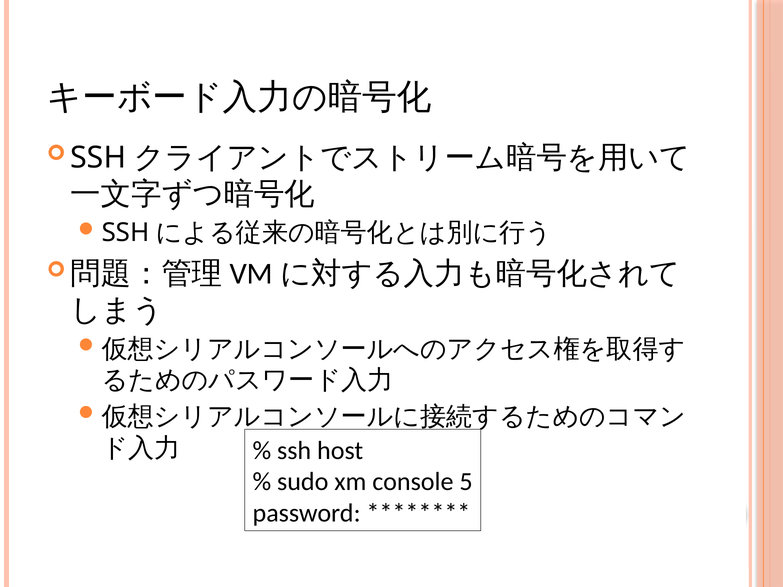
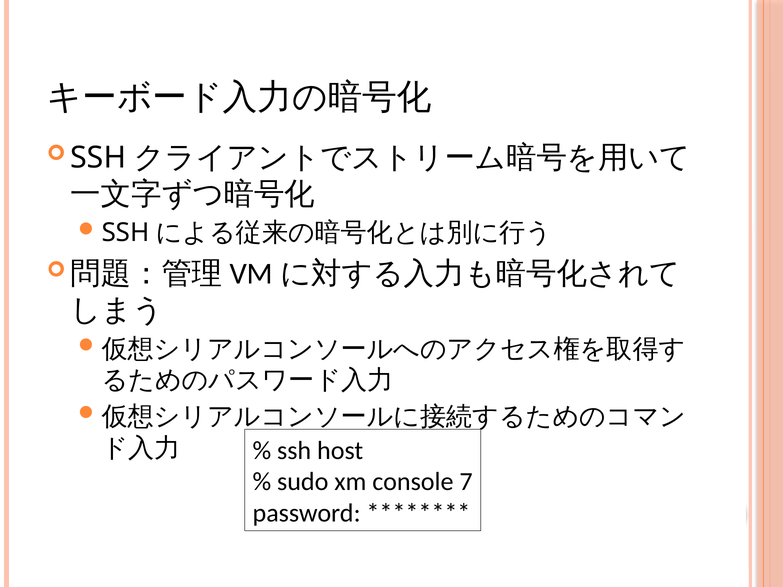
5: 5 -> 7
